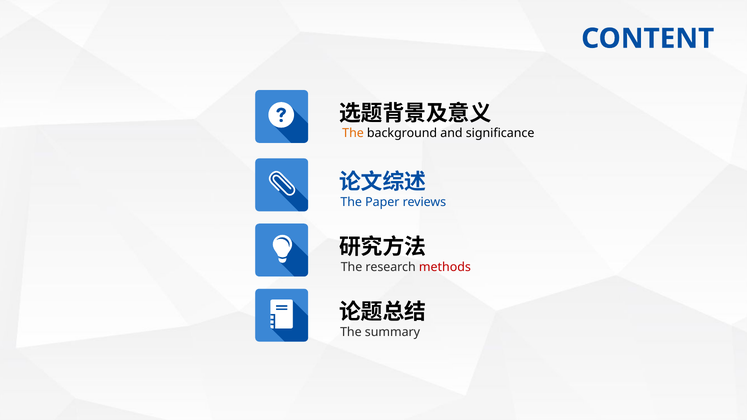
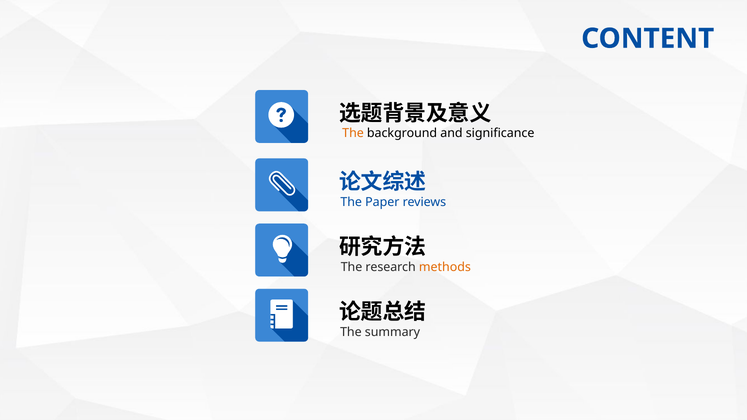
methods colour: red -> orange
